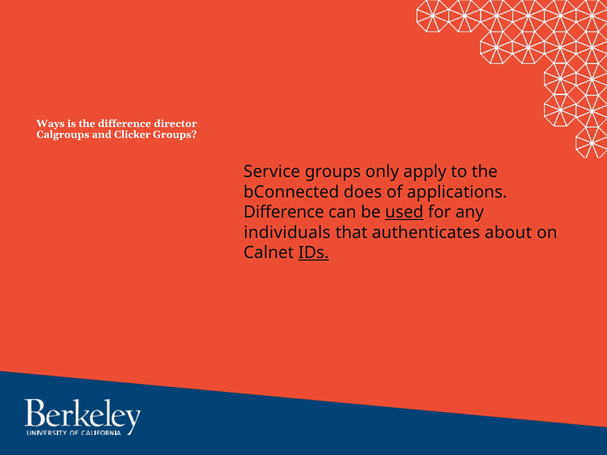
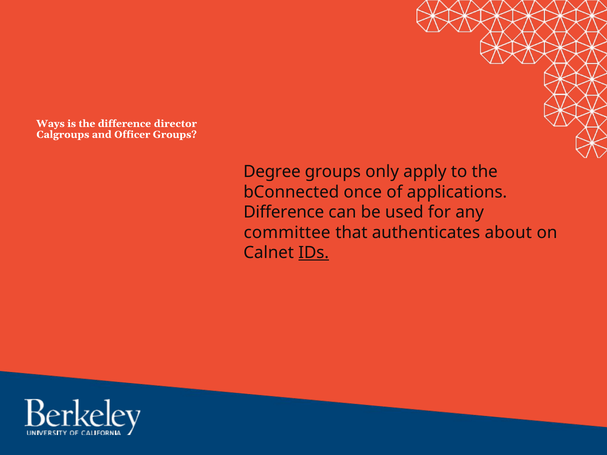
Clicker: Clicker -> Officer
Service: Service -> Degree
does: does -> once
used underline: present -> none
individuals: individuals -> committee
